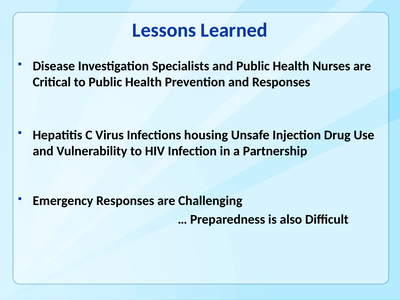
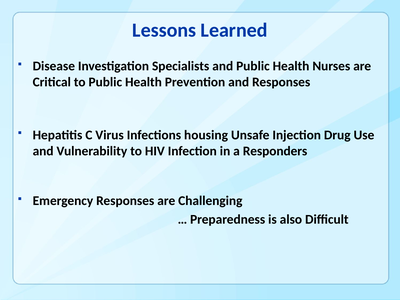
Partnership: Partnership -> Responders
